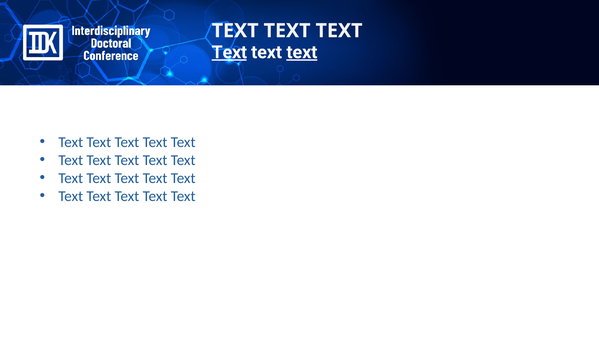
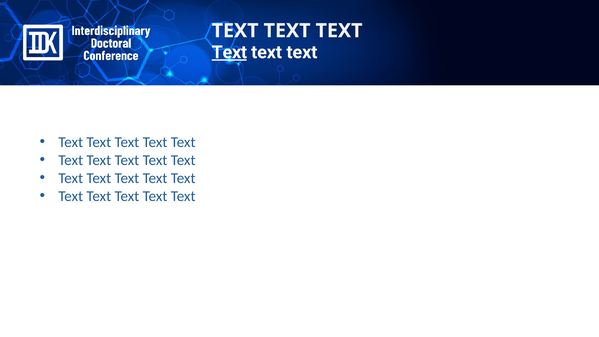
text at (302, 52) underline: present -> none
